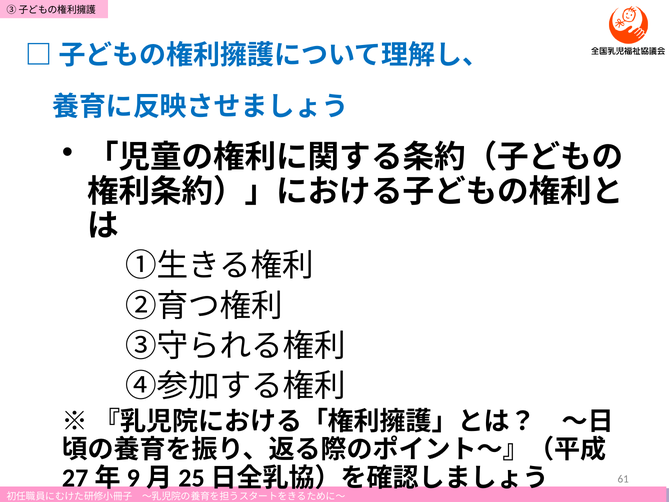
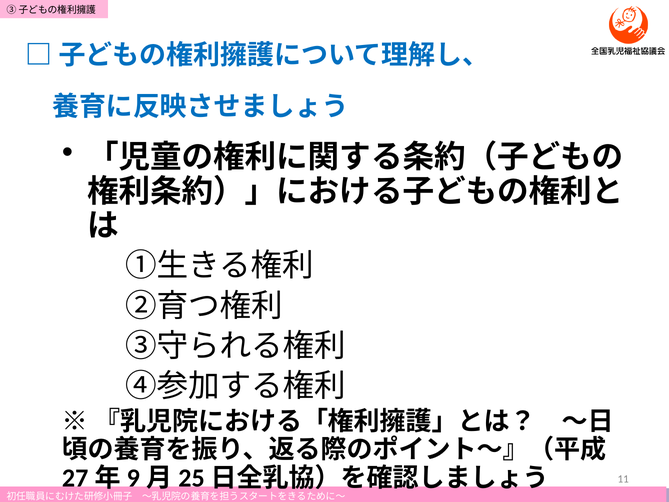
61: 61 -> 11
